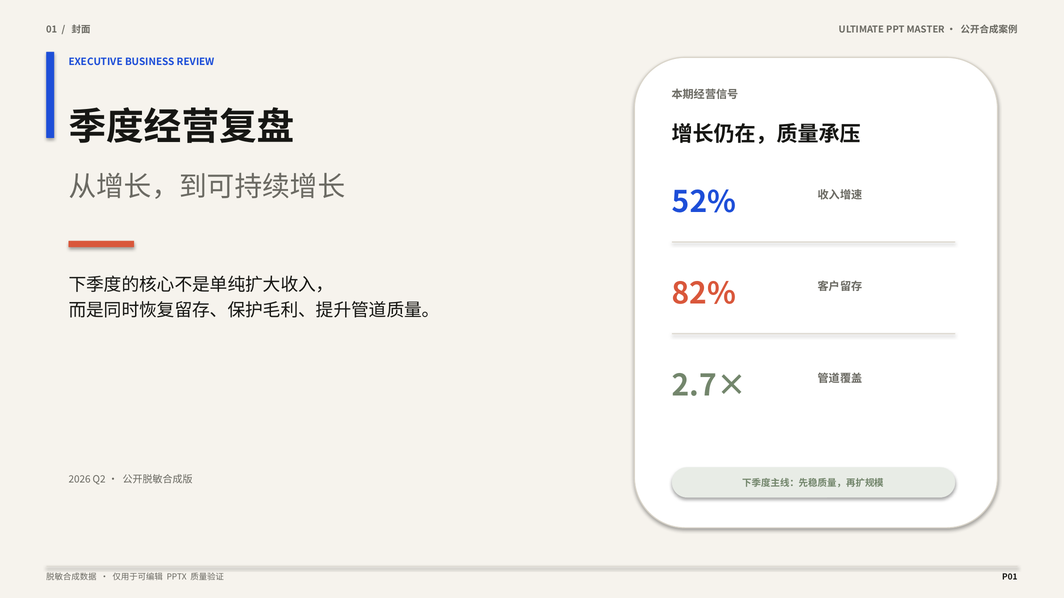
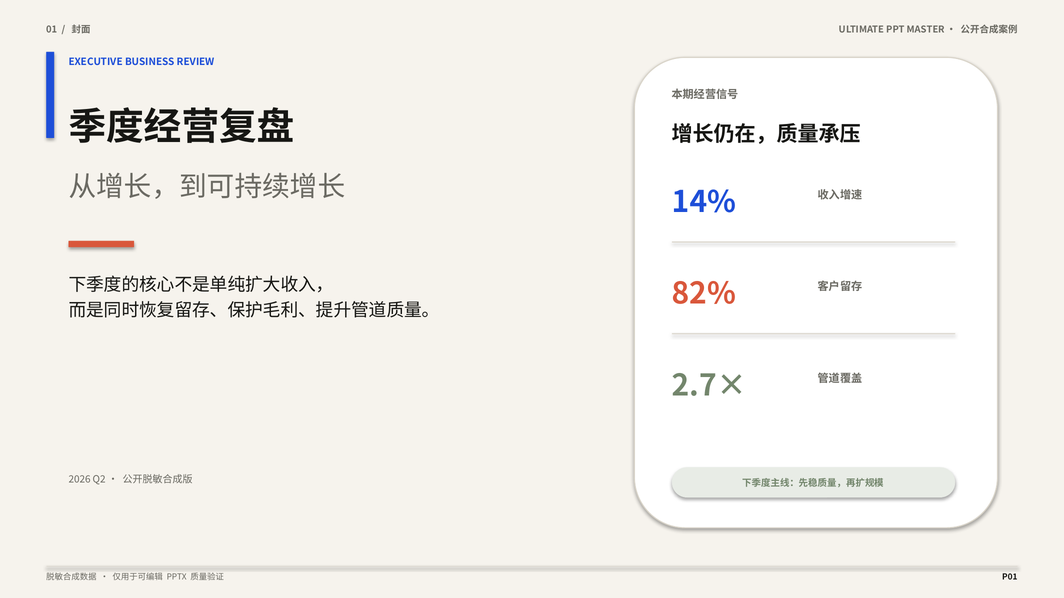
52%: 52% -> 14%
